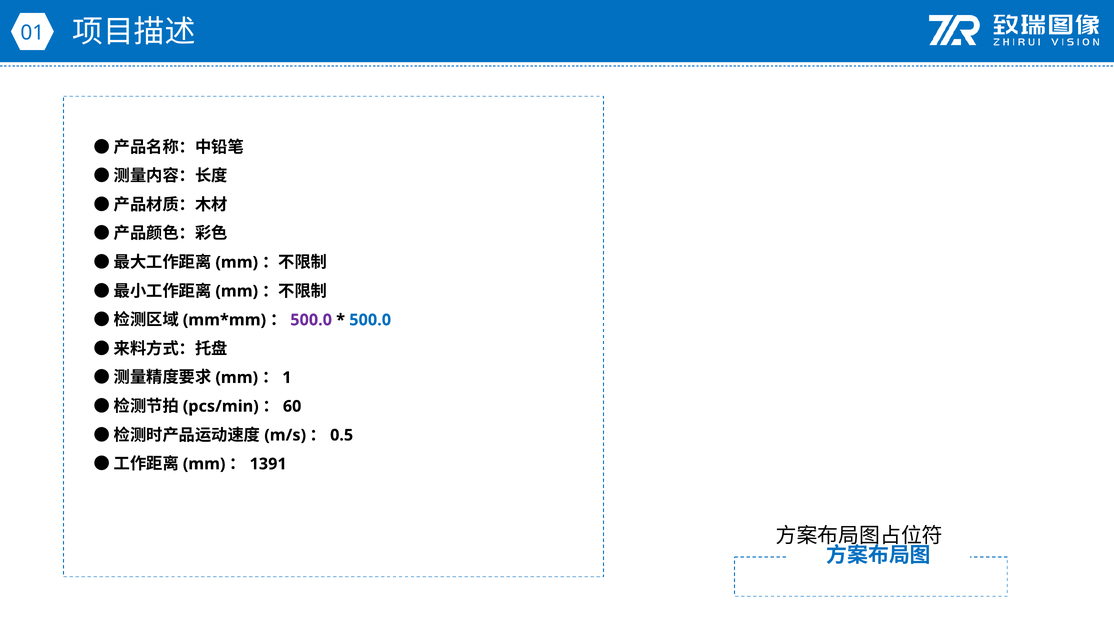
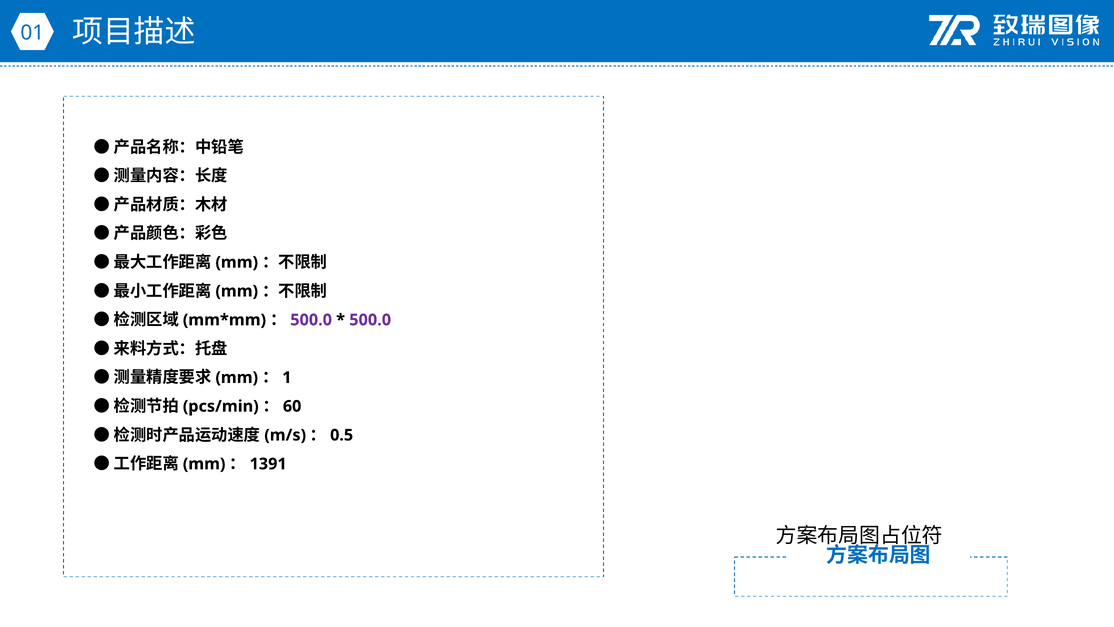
500.0 at (370, 320) colour: blue -> purple
